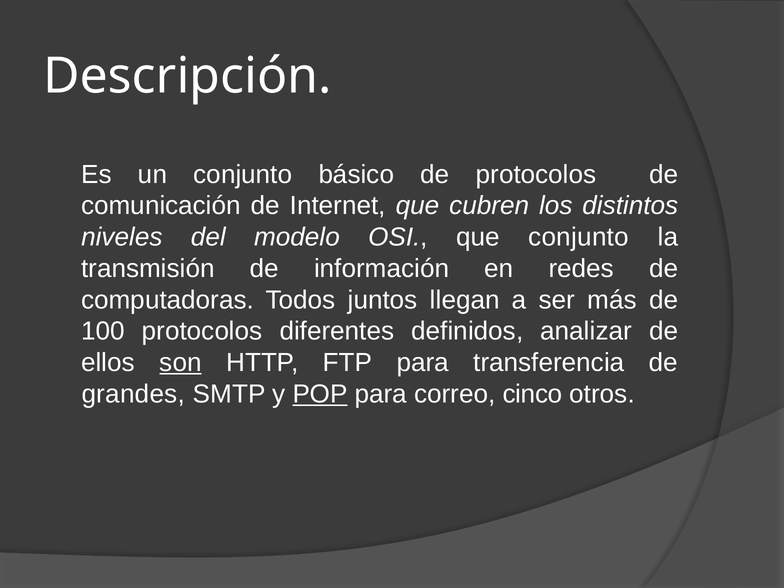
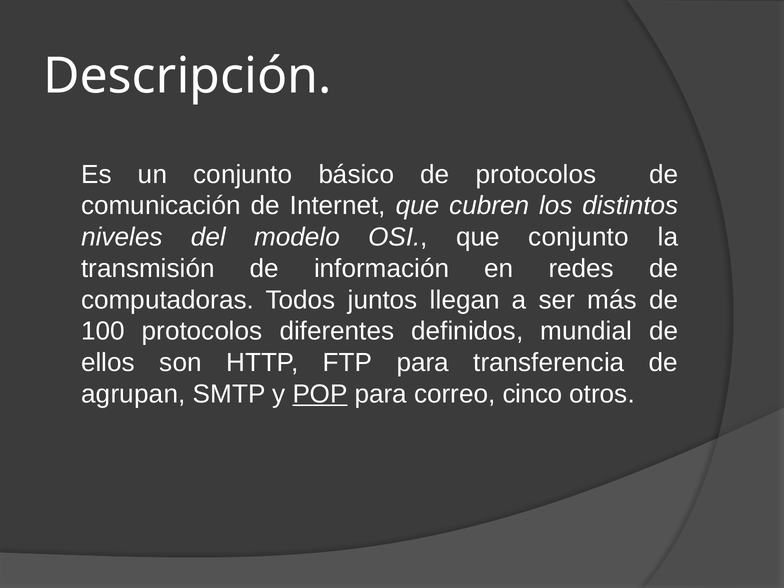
analizar: analizar -> mundial
son underline: present -> none
grandes: grandes -> agrupan
